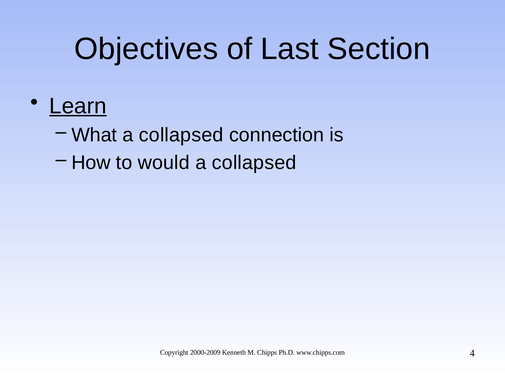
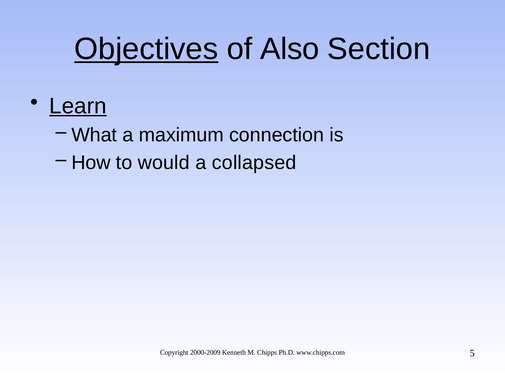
Objectives underline: none -> present
Last: Last -> Also
What a collapsed: collapsed -> maximum
4: 4 -> 5
